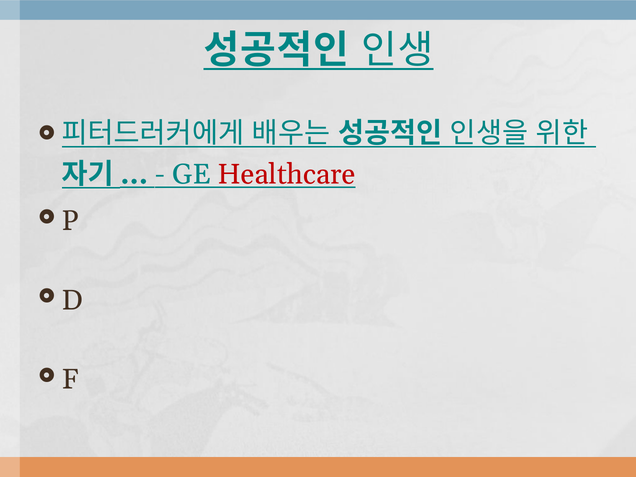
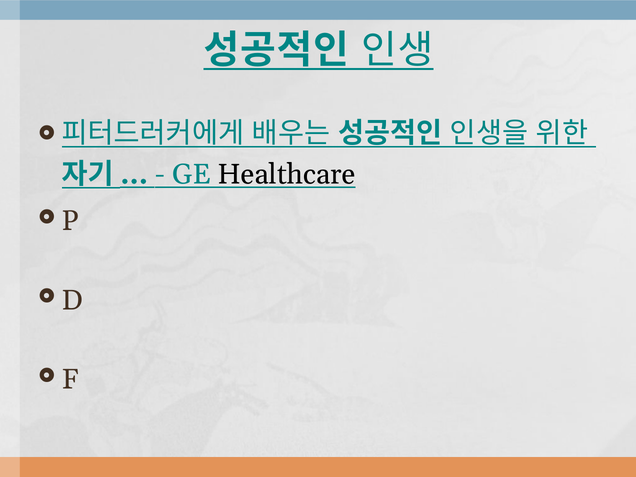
Healthcare colour: red -> black
